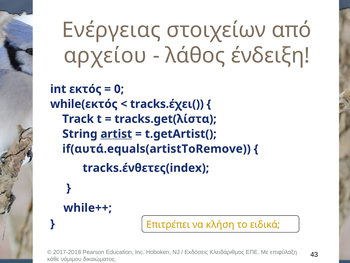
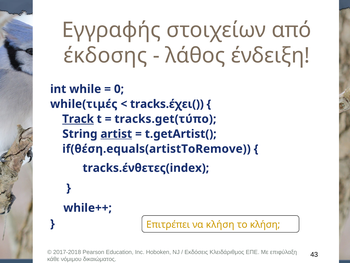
Ενέργειας: Ενέργειας -> Εγγραφής
αρχείου: αρχείου -> έκδοσης
εκτός: εκτός -> while
while(εκτός: while(εκτός -> while(τιμές
Track underline: none -> present
tracks.get(λίστα: tracks.get(λίστα -> tracks.get(τύπο
if(αυτά.equals(artistToRemove: if(αυτά.equals(artistToRemove -> if(θέση.equals(artistToRemove
το ειδικά: ειδικά -> κλήση
